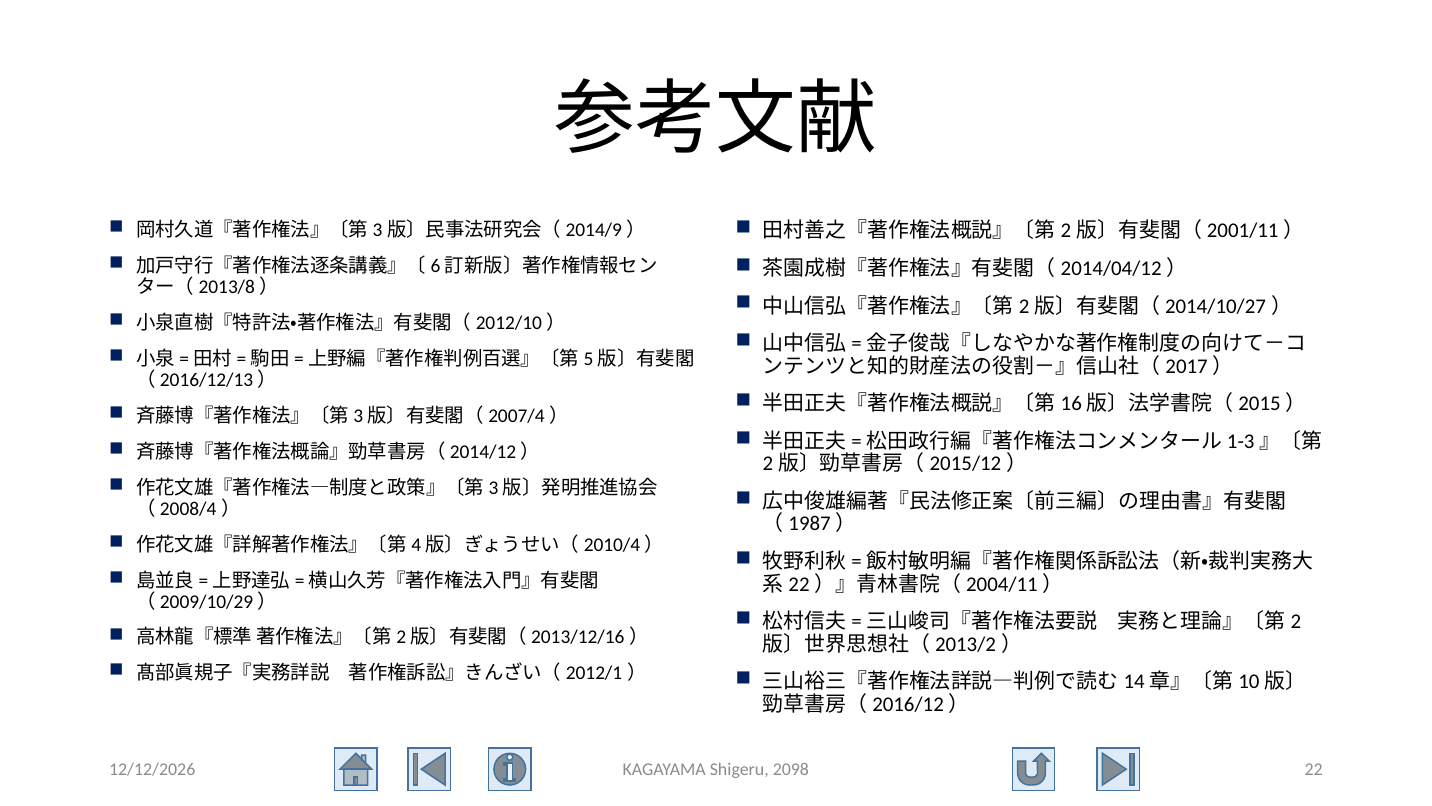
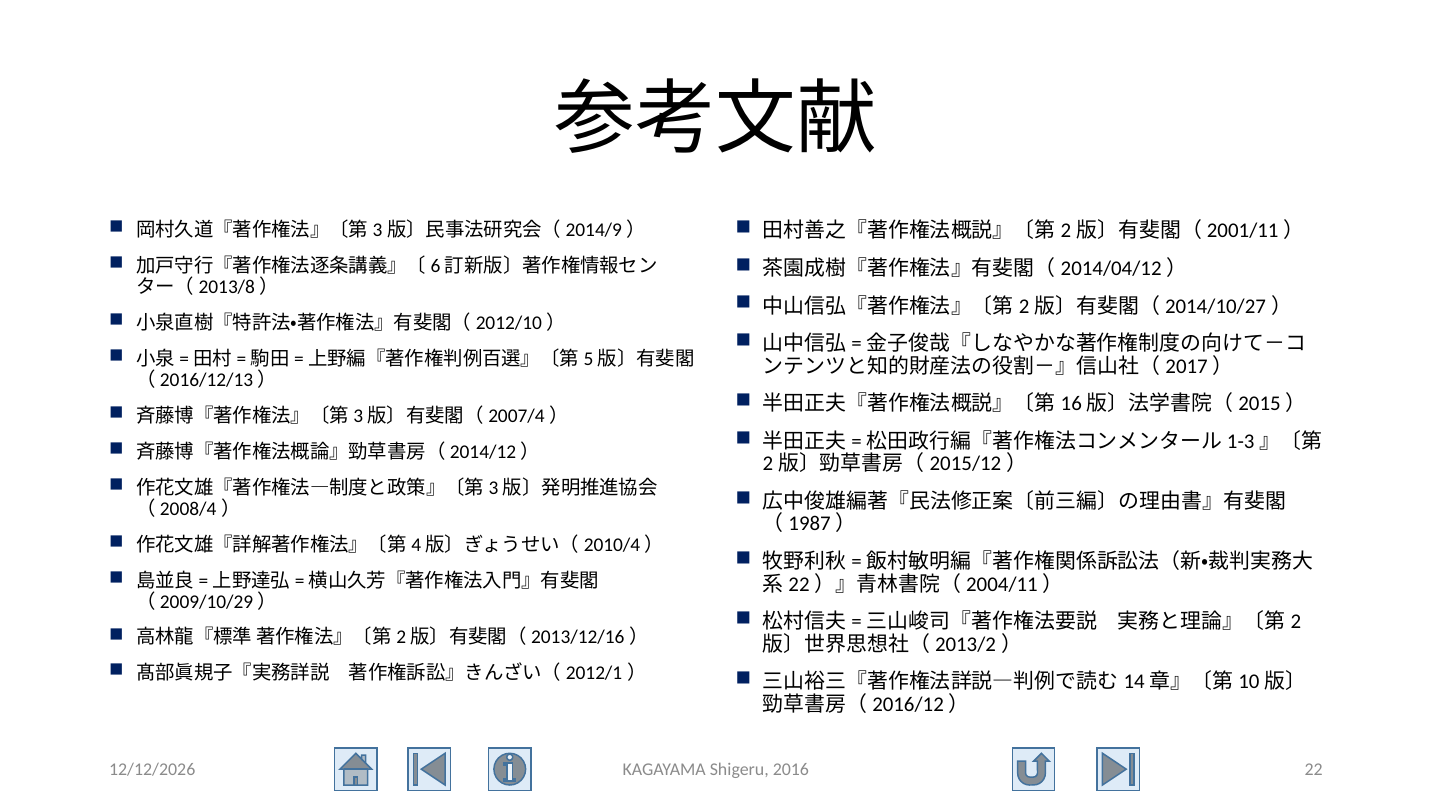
2098: 2098 -> 2016
